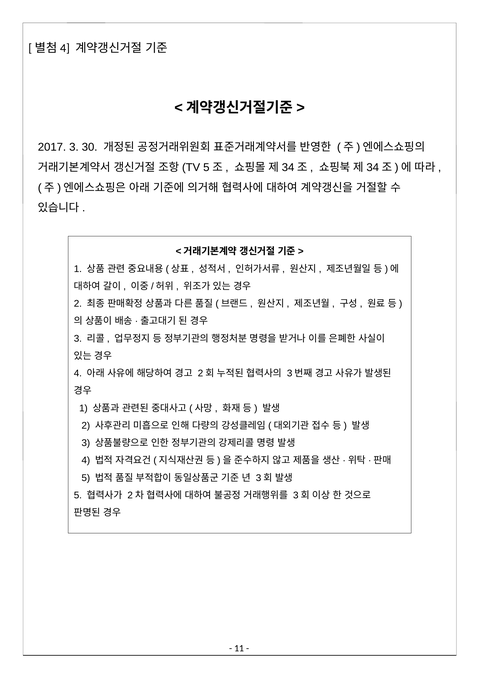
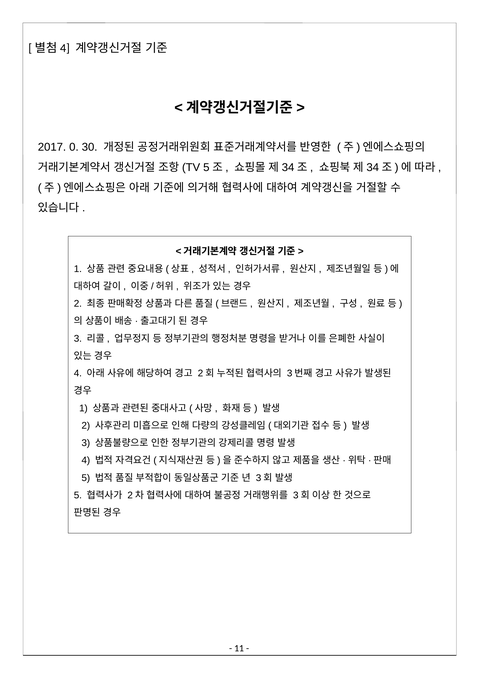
2017 3: 3 -> 0
